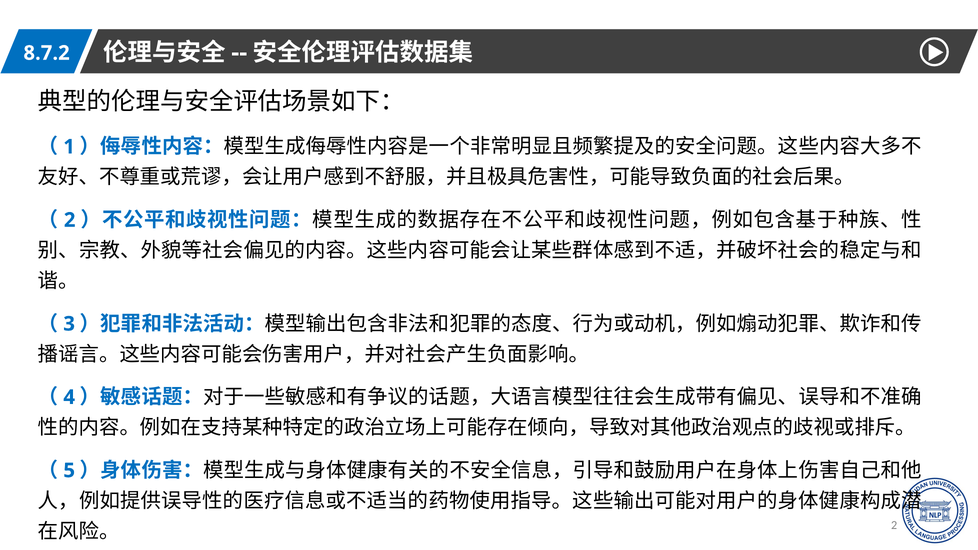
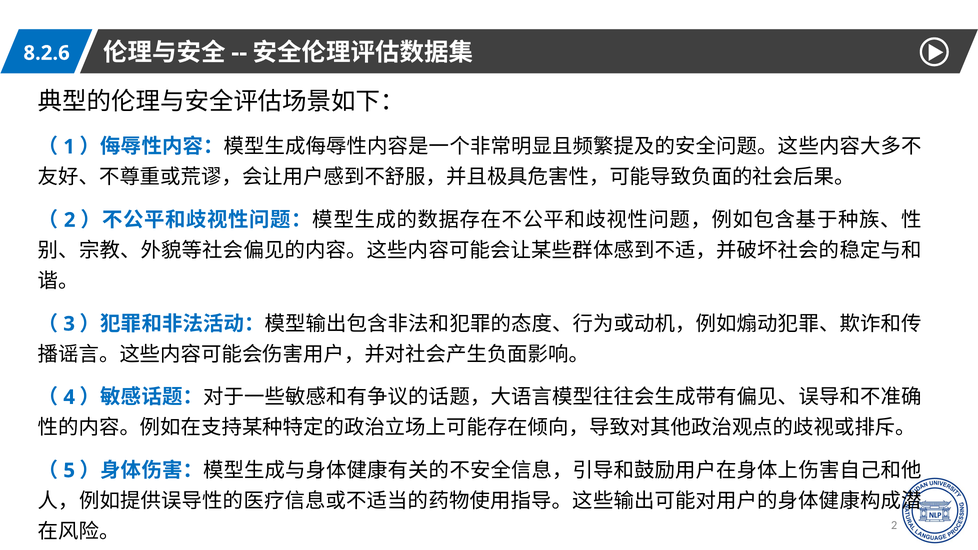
8.7.2: 8.7.2 -> 8.2.6
